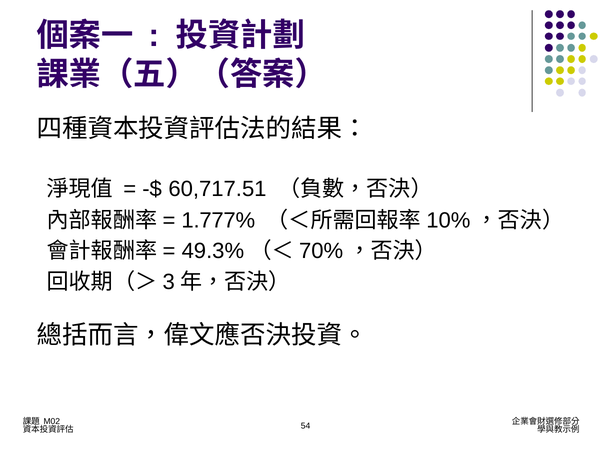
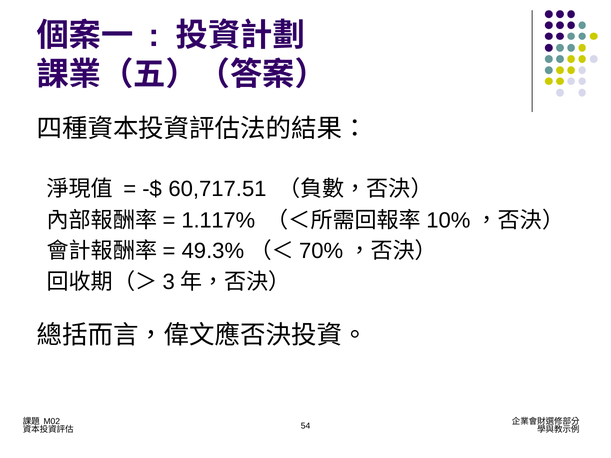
1.777%: 1.777% -> 1.117%
